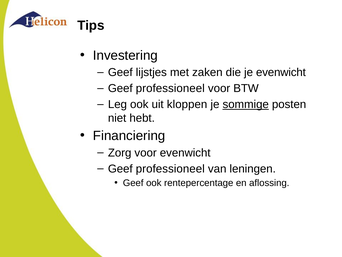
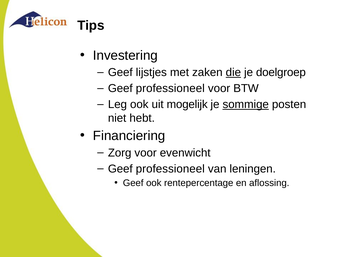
die underline: none -> present
je evenwicht: evenwicht -> doelgroep
kloppen: kloppen -> mogelijk
